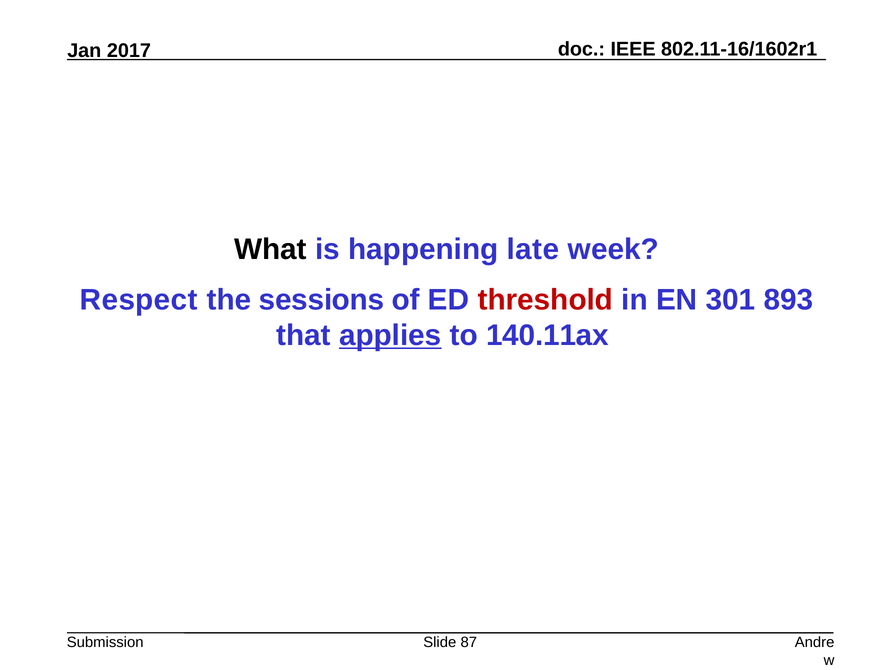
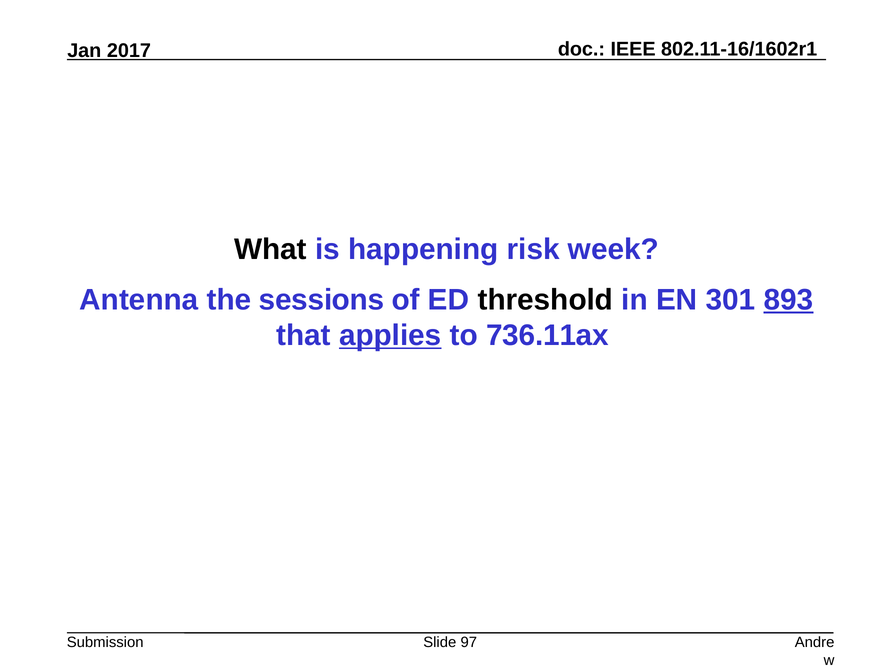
late: late -> risk
Respect: Respect -> Antenna
threshold colour: red -> black
893 underline: none -> present
140.11ax: 140.11ax -> 736.11ax
87: 87 -> 97
